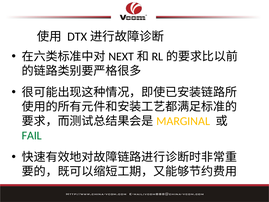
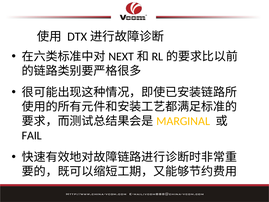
FAIL colour: green -> black
